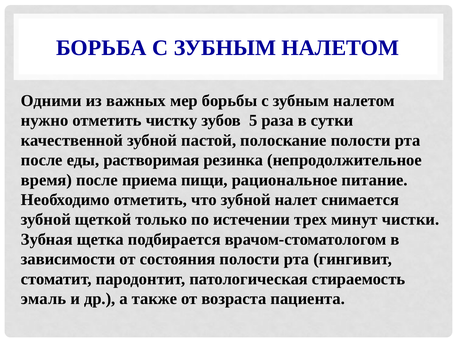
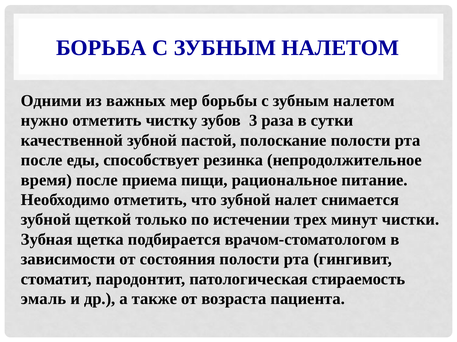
5: 5 -> 3
растворимая: растворимая -> способствует
